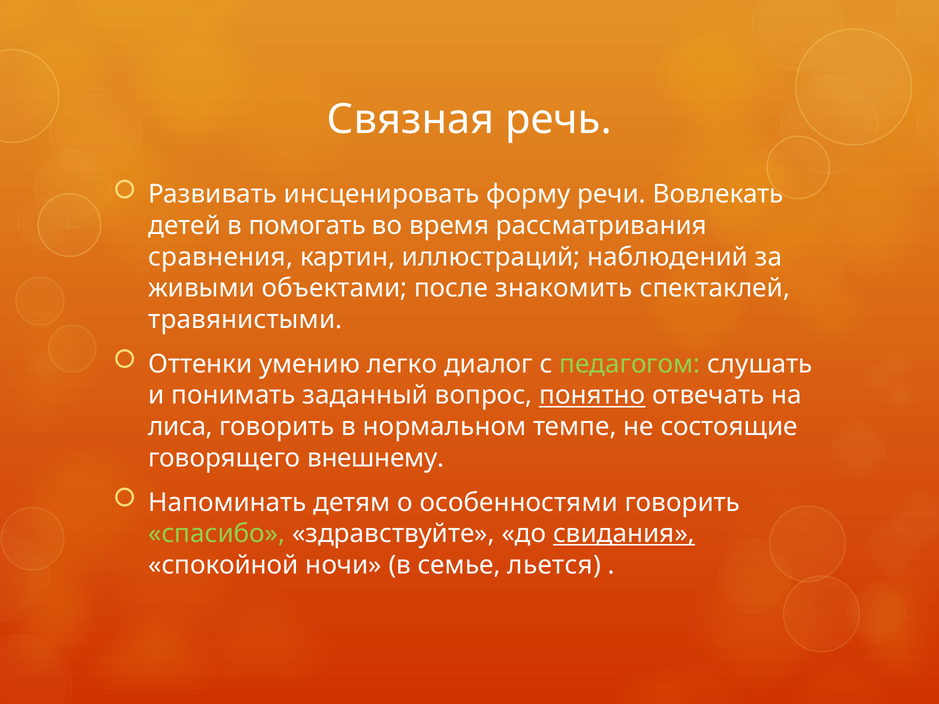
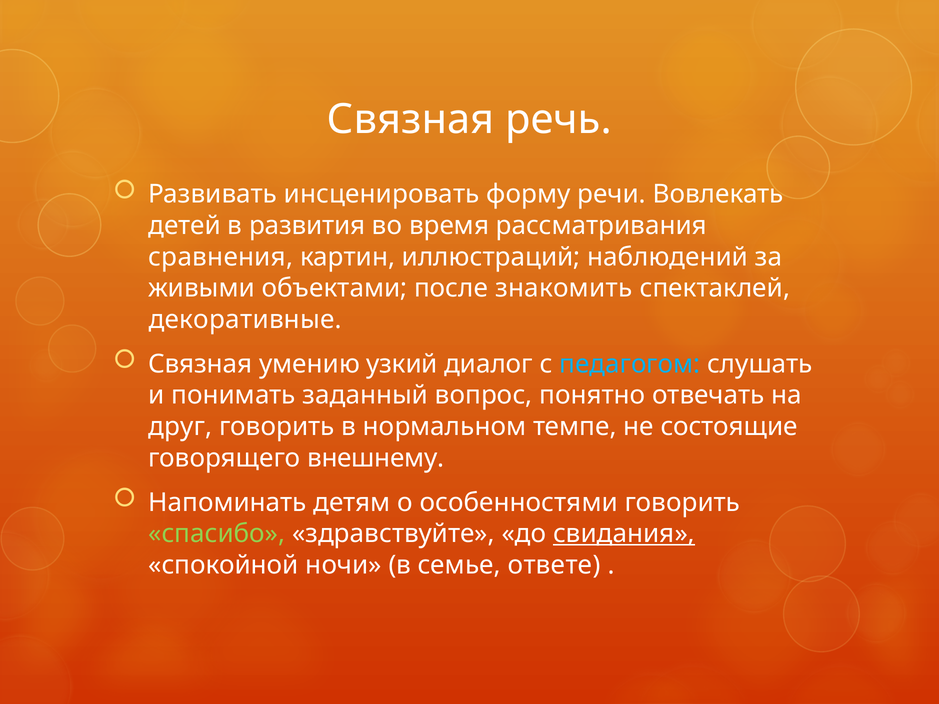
помогать: помогать -> развития
травянистыми: травянистыми -> декоративные
Оттенки at (200, 364): Оттенки -> Связная
легко: легко -> узкий
педагогом colour: light green -> light blue
понятно underline: present -> none
лиса: лиса -> друг
льется: льется -> ответе
